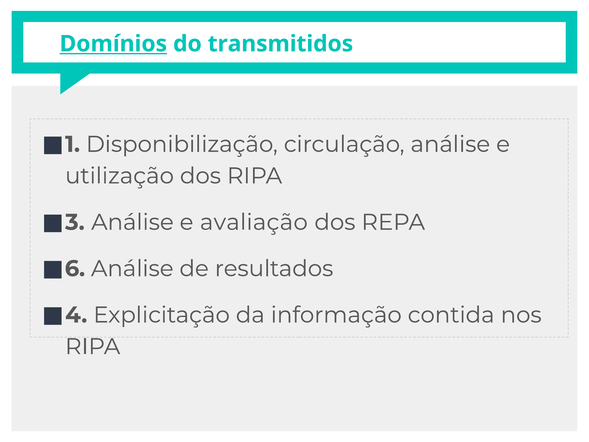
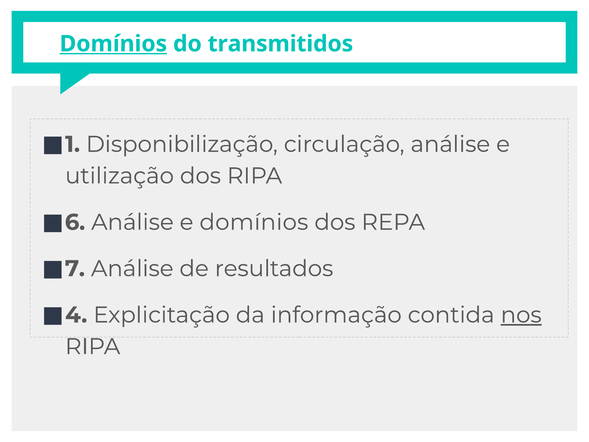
3: 3 -> 6
e avaliação: avaliação -> domínios
6: 6 -> 7
nos underline: none -> present
